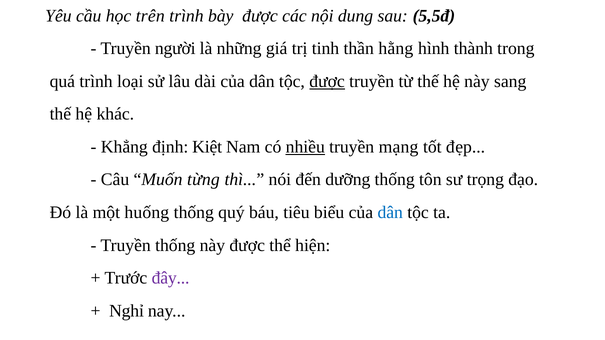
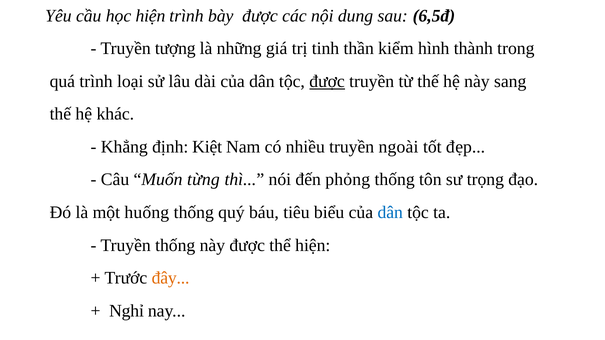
học trên: trên -> hiện
5,5đ: 5,5đ -> 6,5đ
người: người -> tượng
hằng: hằng -> kiểm
nhiều underline: present -> none
mạng: mạng -> ngoài
dưỡng: dưỡng -> phỏng
đây colour: purple -> orange
